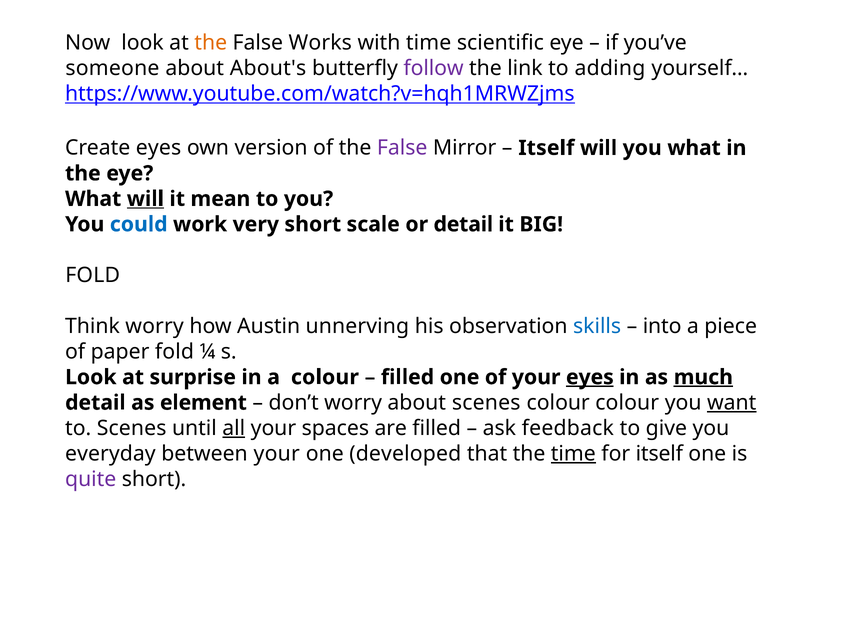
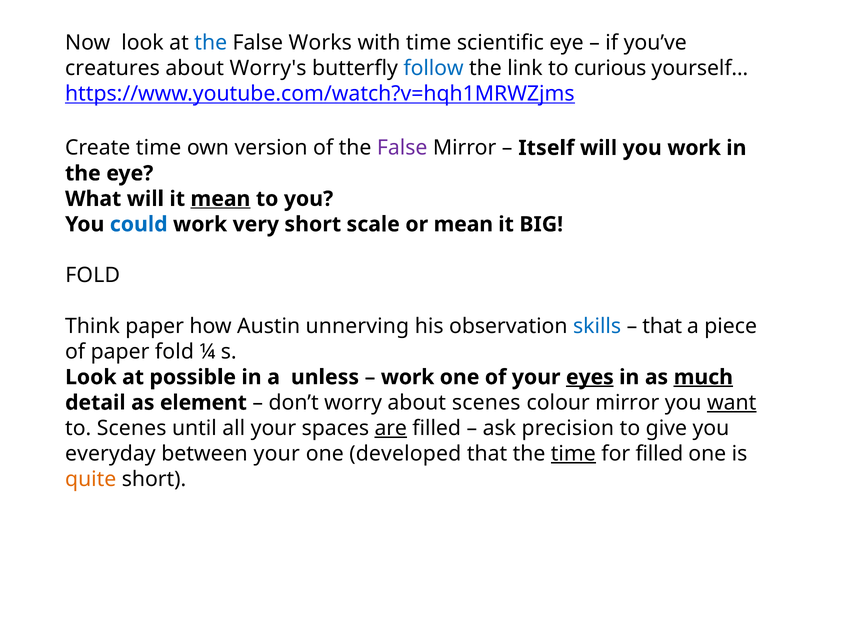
the at (211, 43) colour: orange -> blue
someone: someone -> creatures
About's: About's -> Worry's
follow colour: purple -> blue
adding: adding -> curious
Create eyes: eyes -> time
you what: what -> work
will at (145, 199) underline: present -> none
mean at (220, 199) underline: none -> present
or detail: detail -> mean
Think worry: worry -> paper
into at (662, 326): into -> that
surprise: surprise -> possible
a colour: colour -> unless
filled at (408, 377): filled -> work
colour colour: colour -> mirror
all underline: present -> none
are underline: none -> present
feedback: feedback -> precision
for itself: itself -> filled
quite colour: purple -> orange
